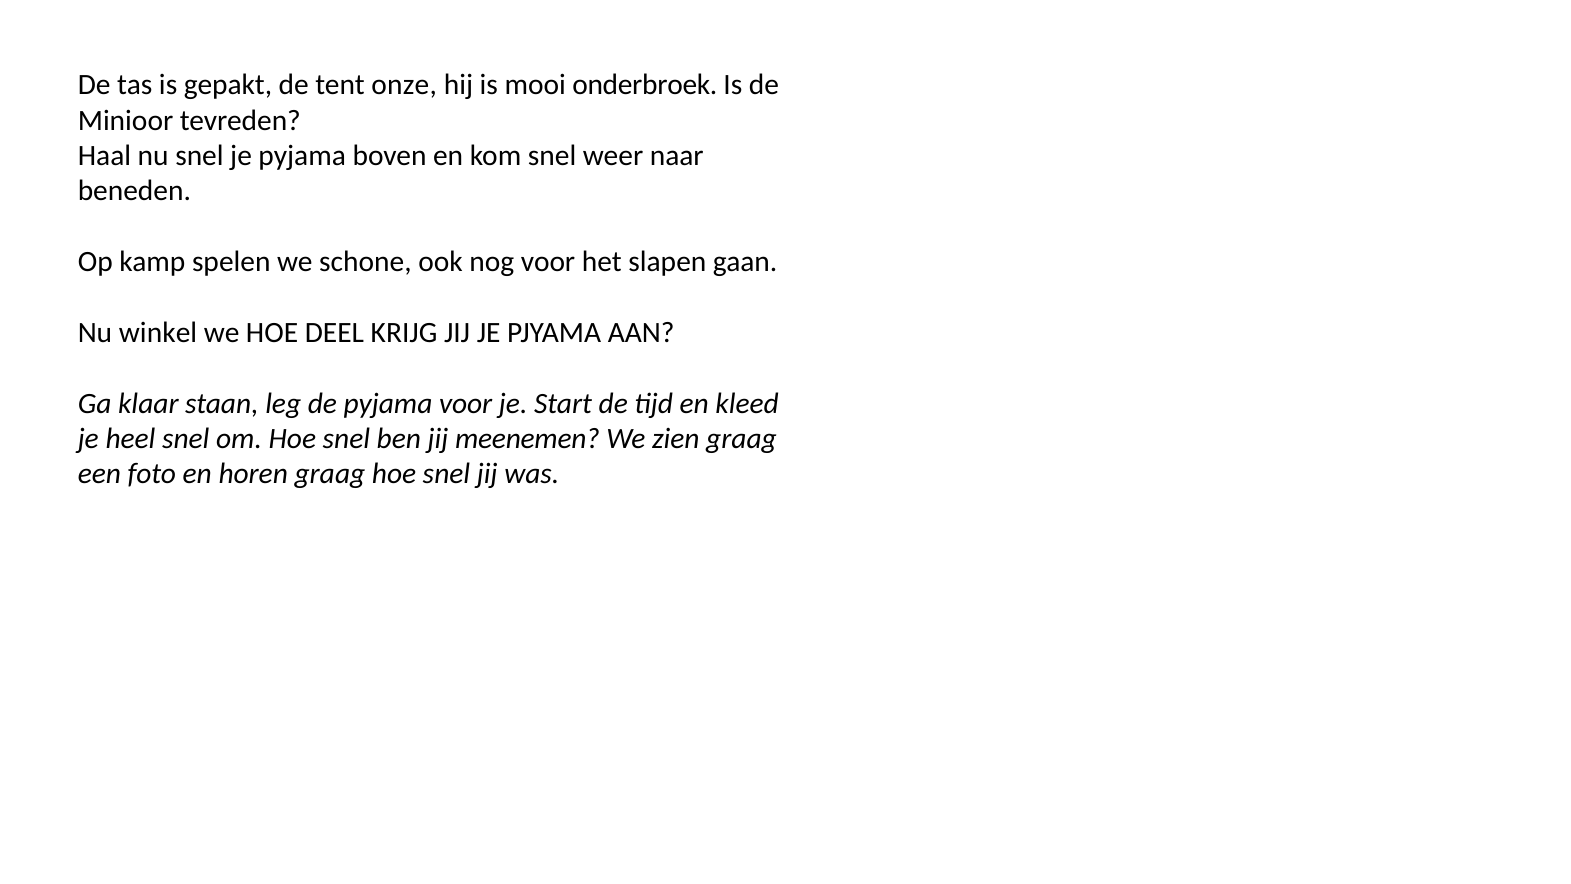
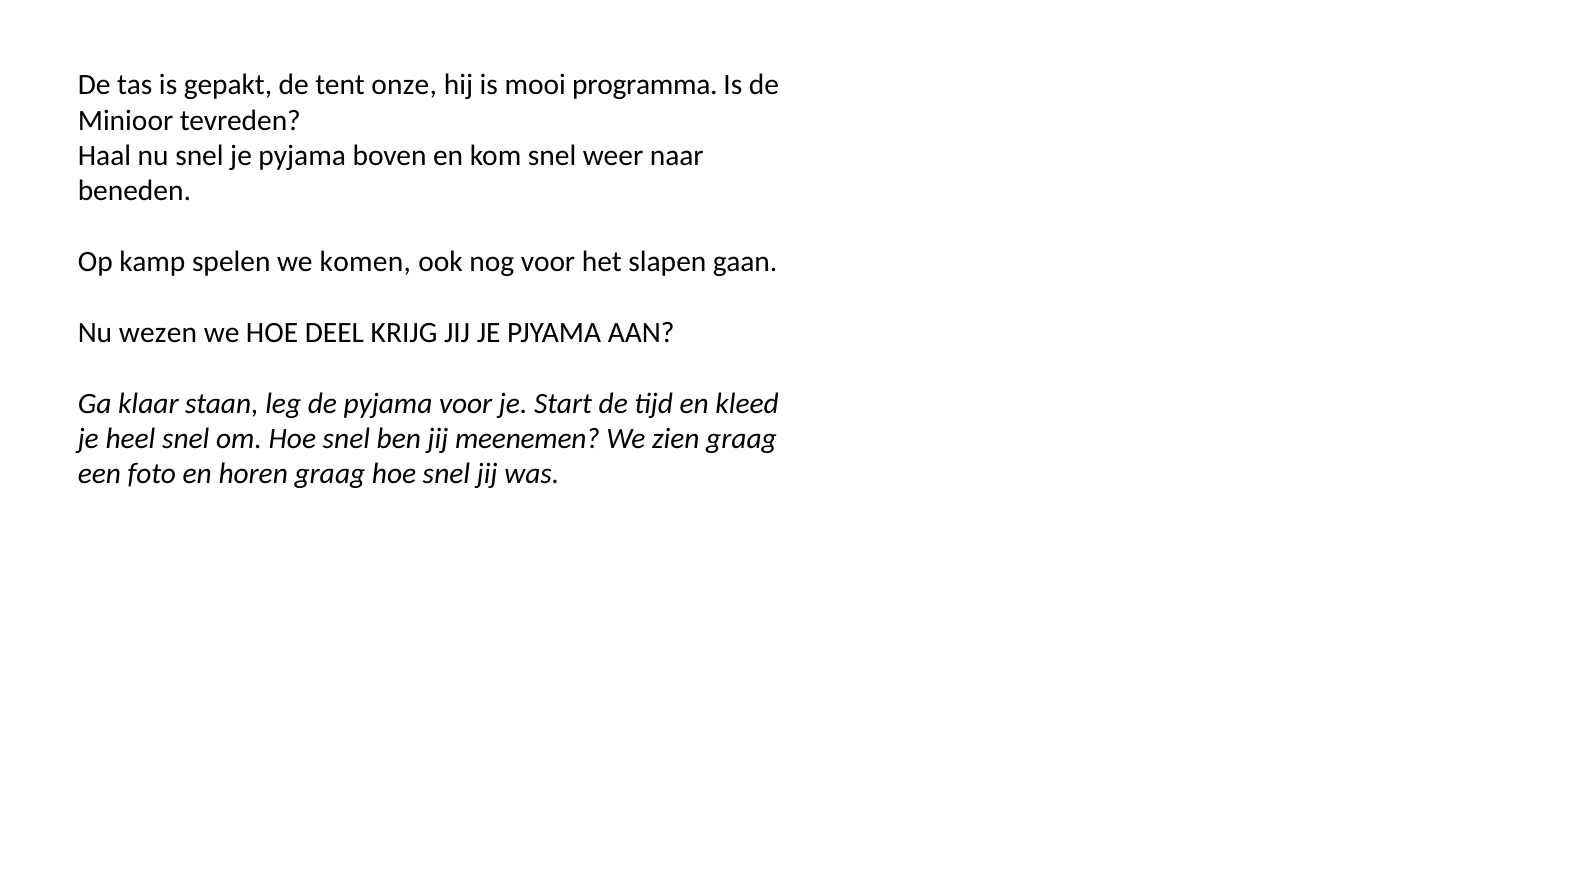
onderbroek: onderbroek -> programma
schone: schone -> komen
winkel: winkel -> wezen
